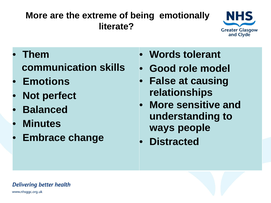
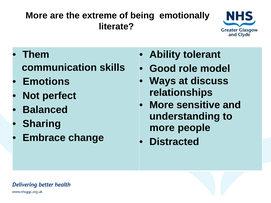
Words: Words -> Ability
False: False -> Ways
causing: causing -> discuss
Minutes: Minutes -> Sharing
ways at (162, 128): ways -> more
